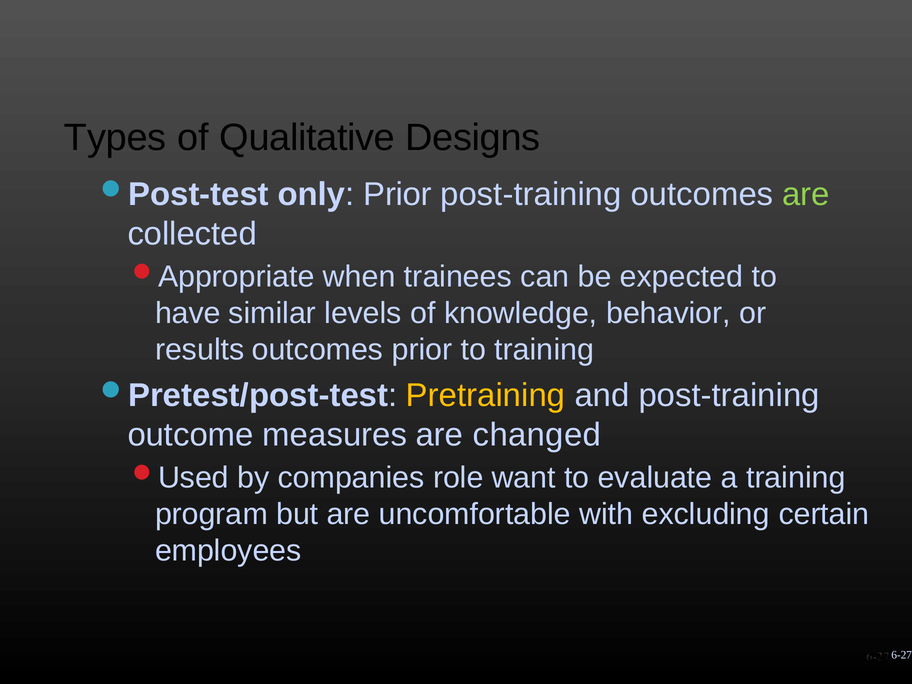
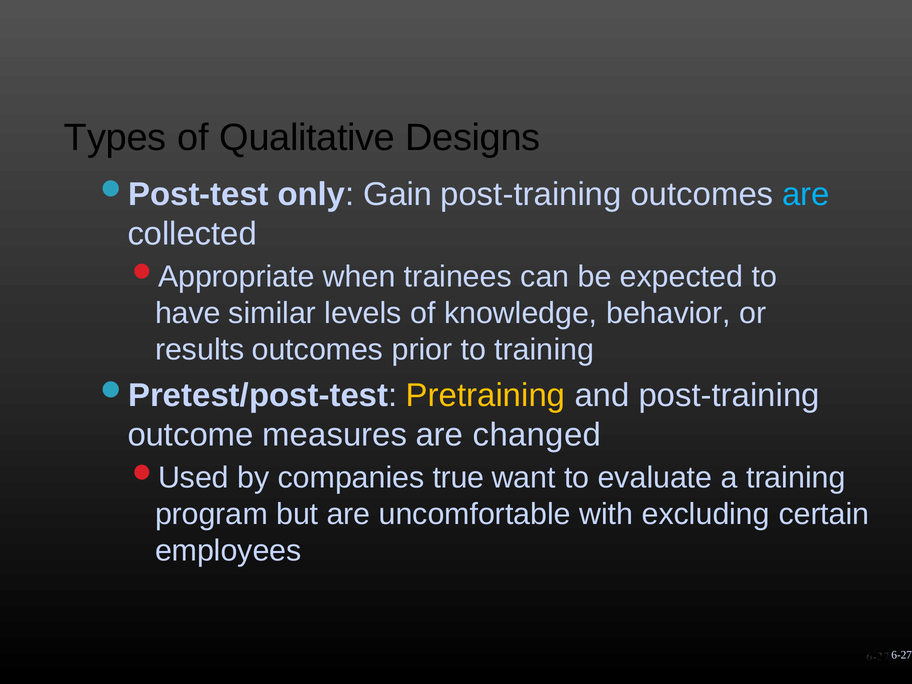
only Prior: Prior -> Gain
are at (806, 194) colour: light green -> light blue
role: role -> true
